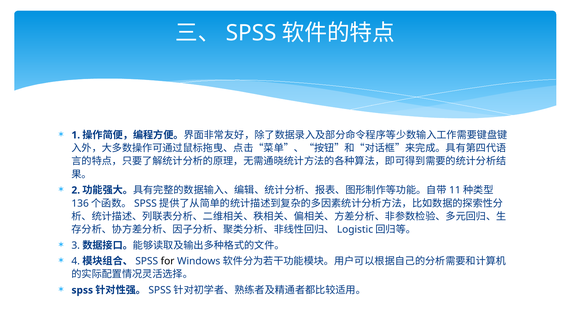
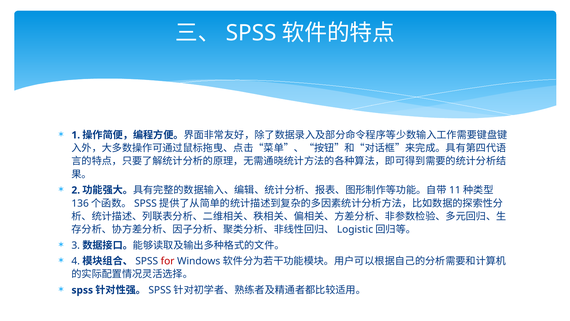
for colour: black -> red
